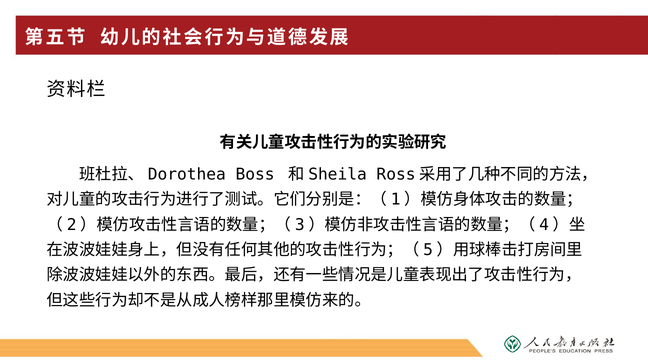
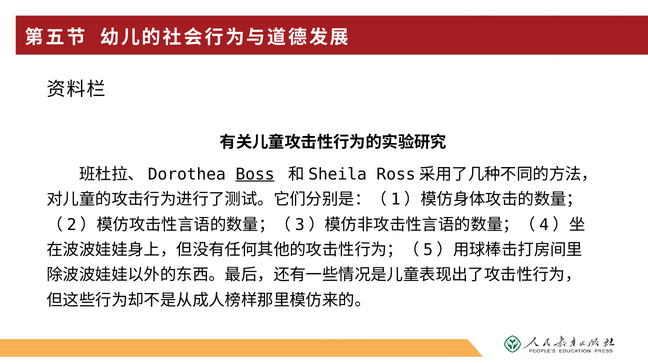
Boss underline: none -> present
